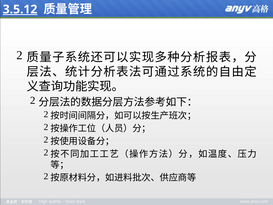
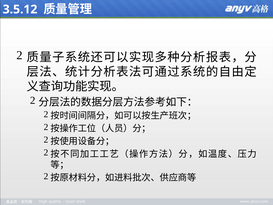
3.5.12 underline: present -> none
